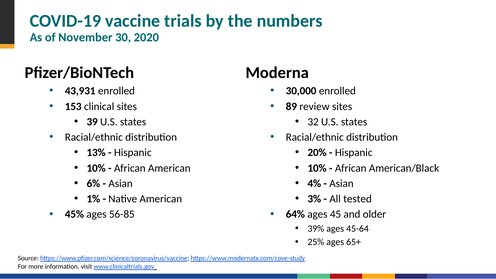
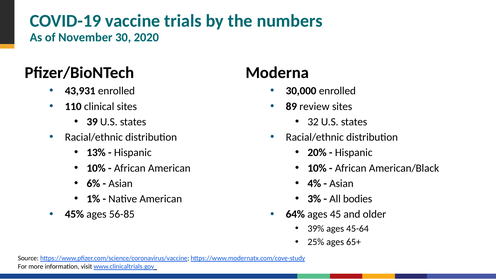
153: 153 -> 110
tested: tested -> bodies
